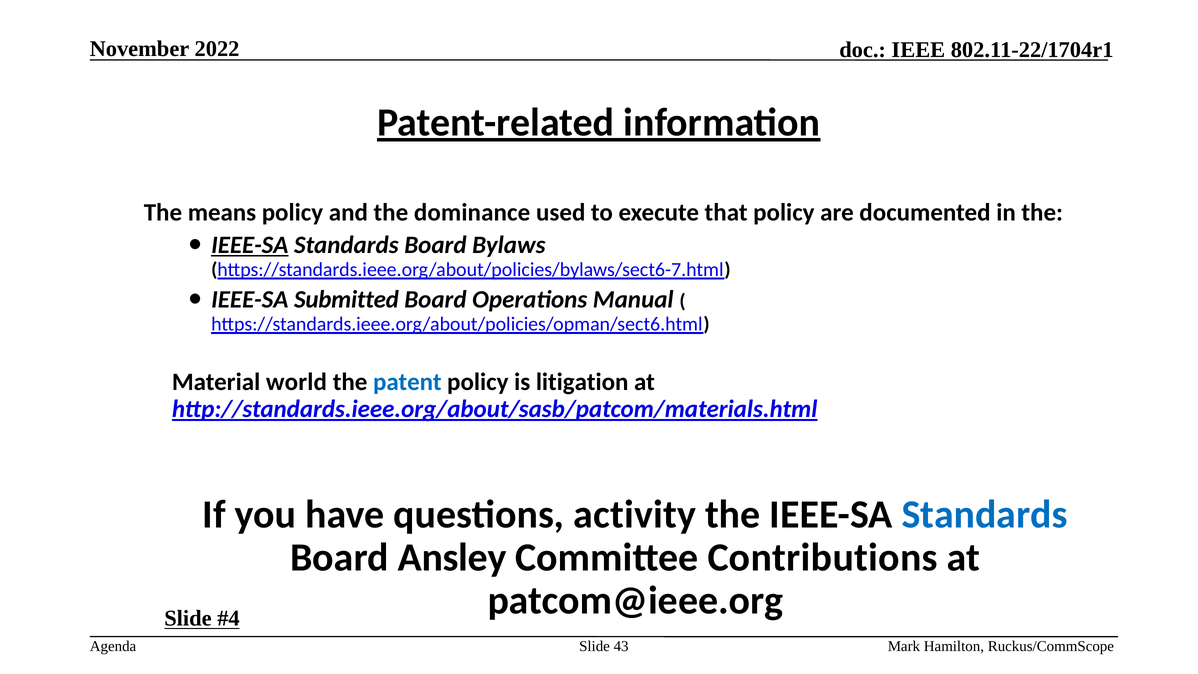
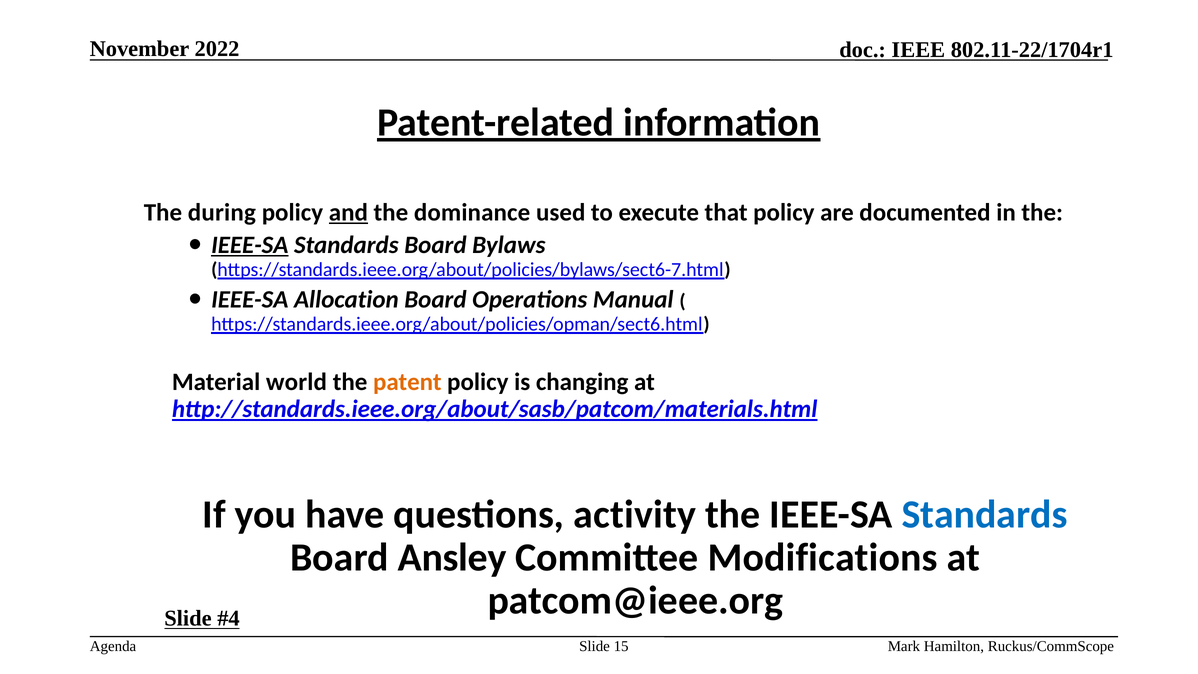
means: means -> during
and underline: none -> present
Submitted: Submitted -> Allocation
patent colour: blue -> orange
litigation: litigation -> changing
Contributions: Contributions -> Modifications
43: 43 -> 15
